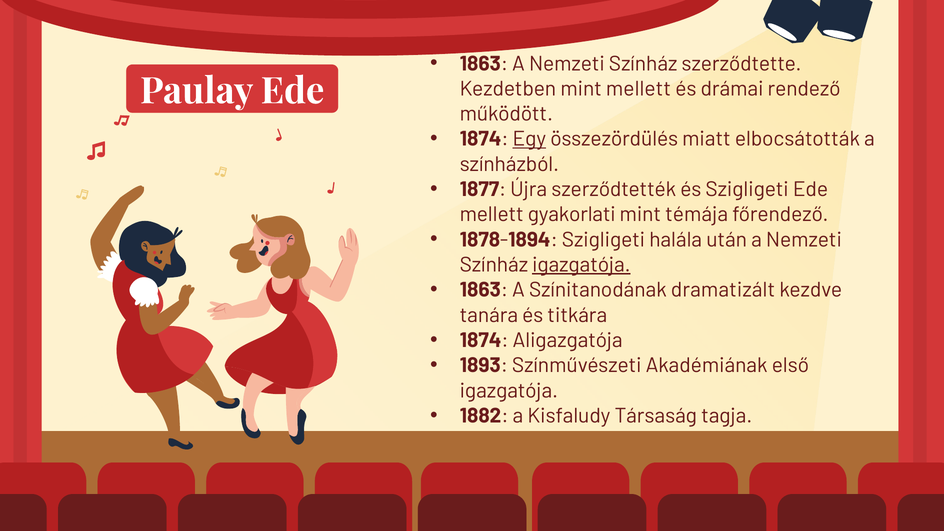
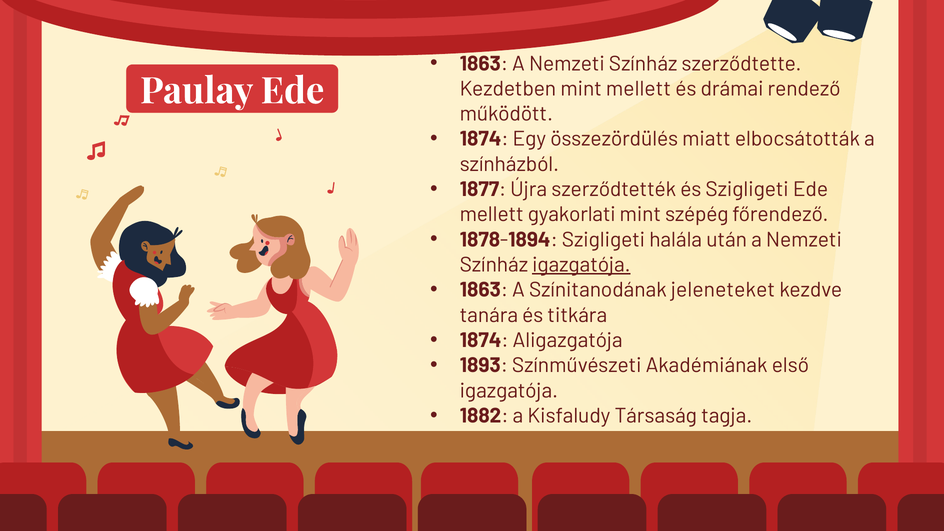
Egy underline: present -> none
témája: témája -> szépég
dramatizált: dramatizált -> jeleneteket
